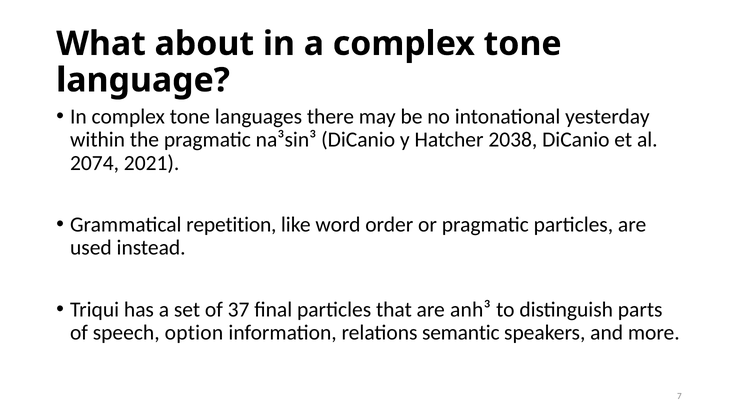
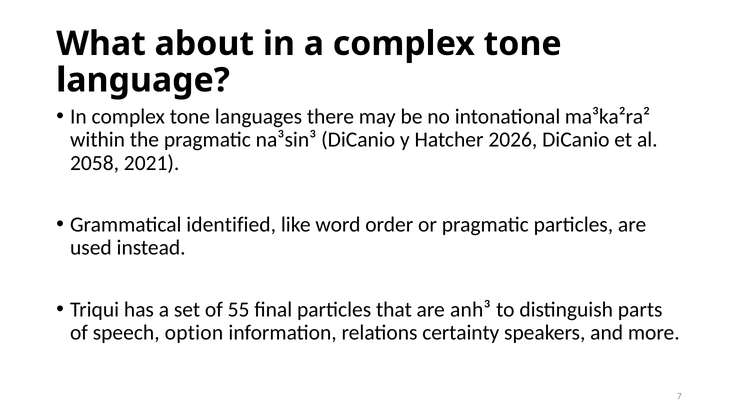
yesterday: yesterday -> ma³ka²ra²
2038: 2038 -> 2026
2074: 2074 -> 2058
repetition: repetition -> identified
37: 37 -> 55
semantic: semantic -> certainty
